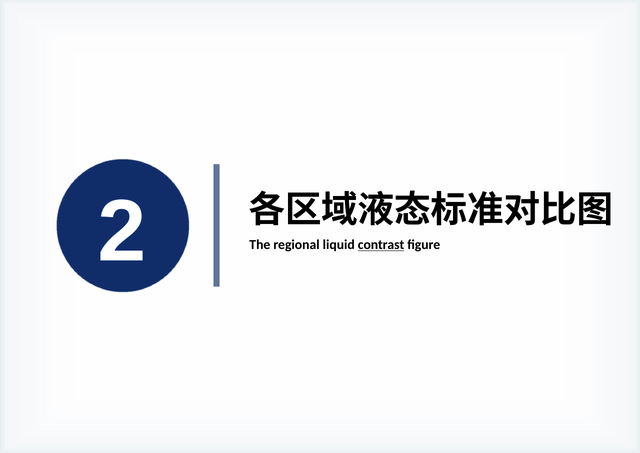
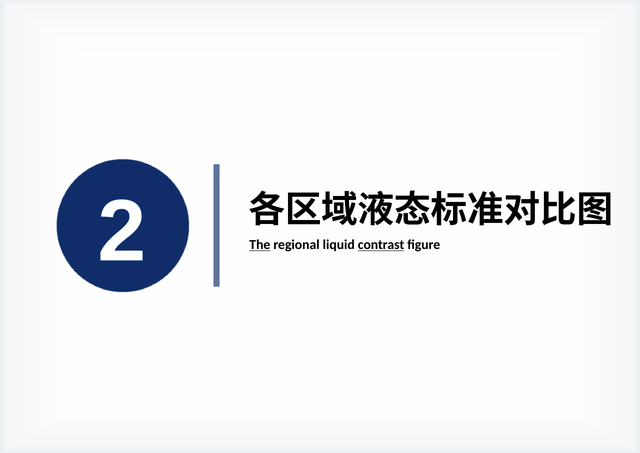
The underline: none -> present
